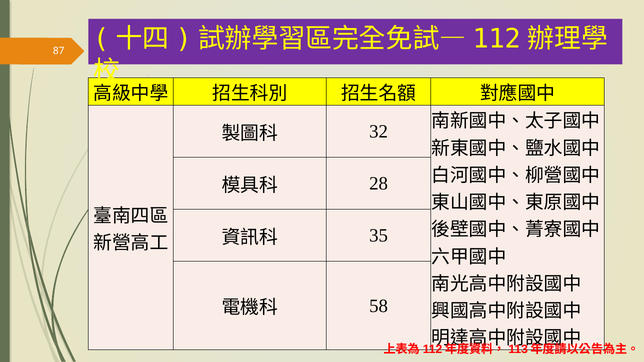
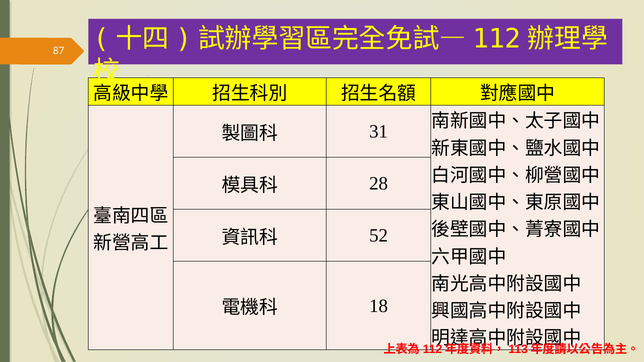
32: 32 -> 31
35: 35 -> 52
58: 58 -> 18
